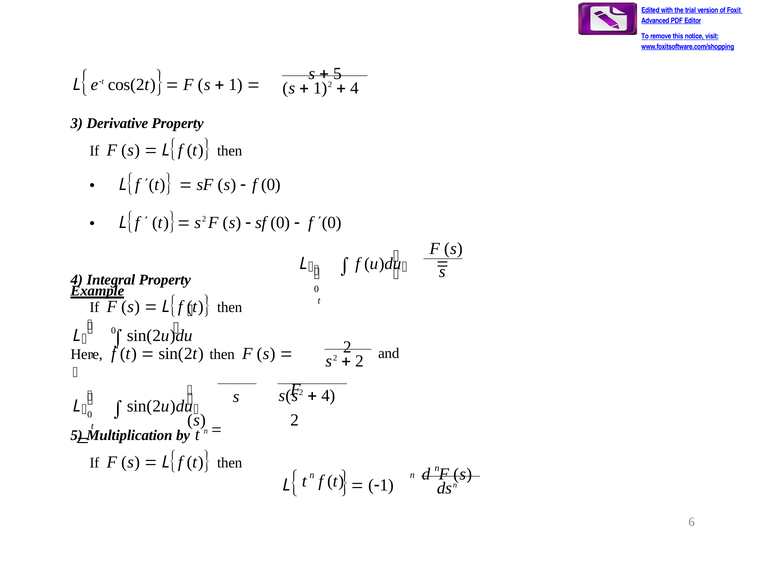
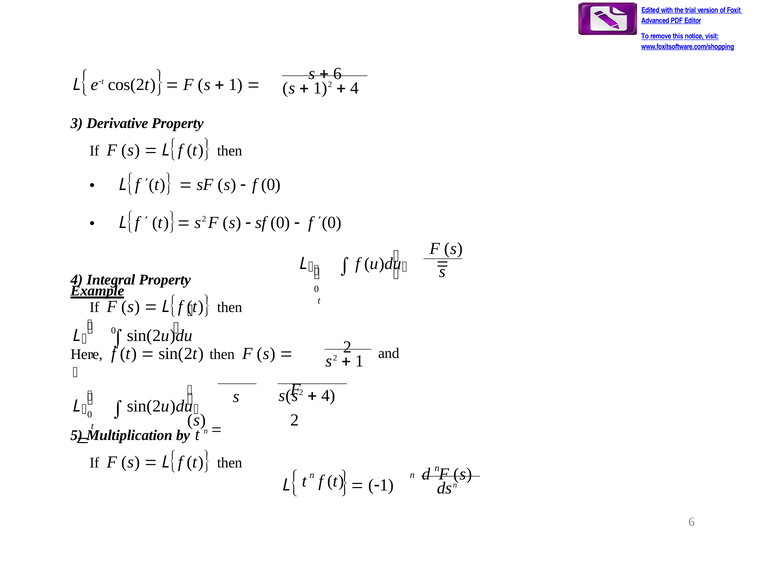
5 at (337, 74): 5 -> 6
2 at (359, 361): 2 -> 1
